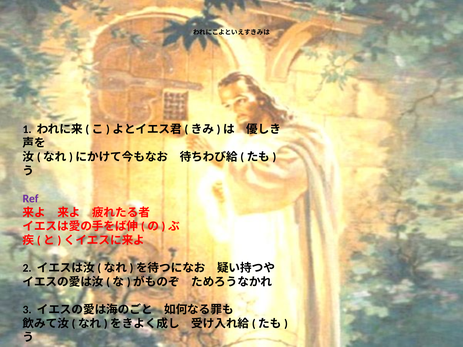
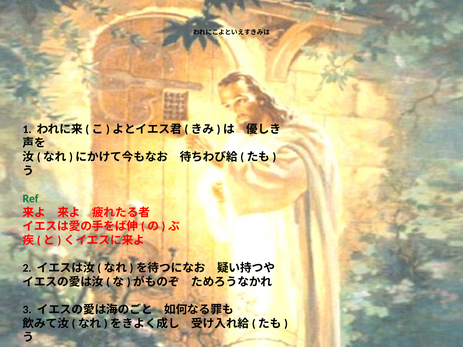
Ref colour: purple -> green
